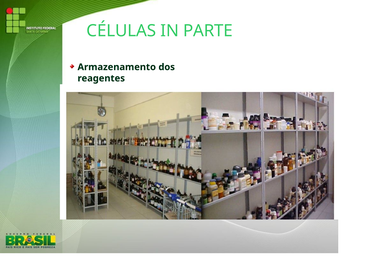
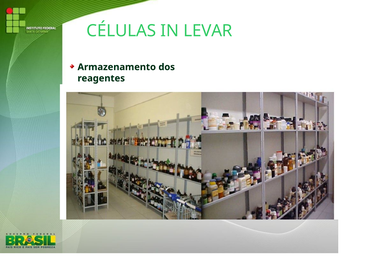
PARTE: PARTE -> LEVAR
